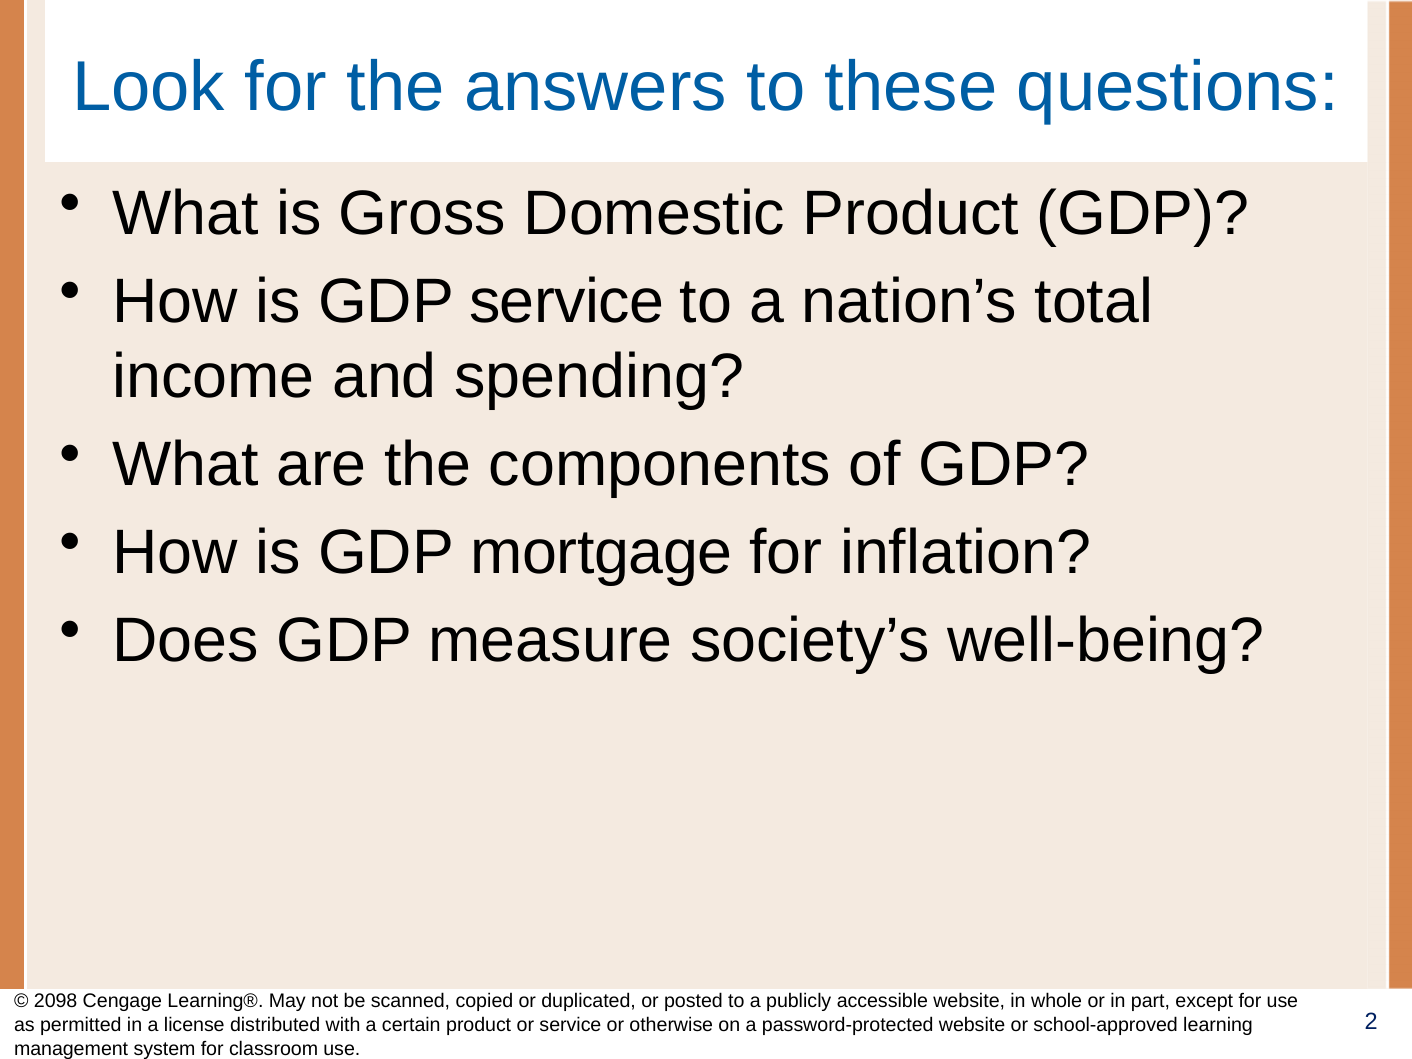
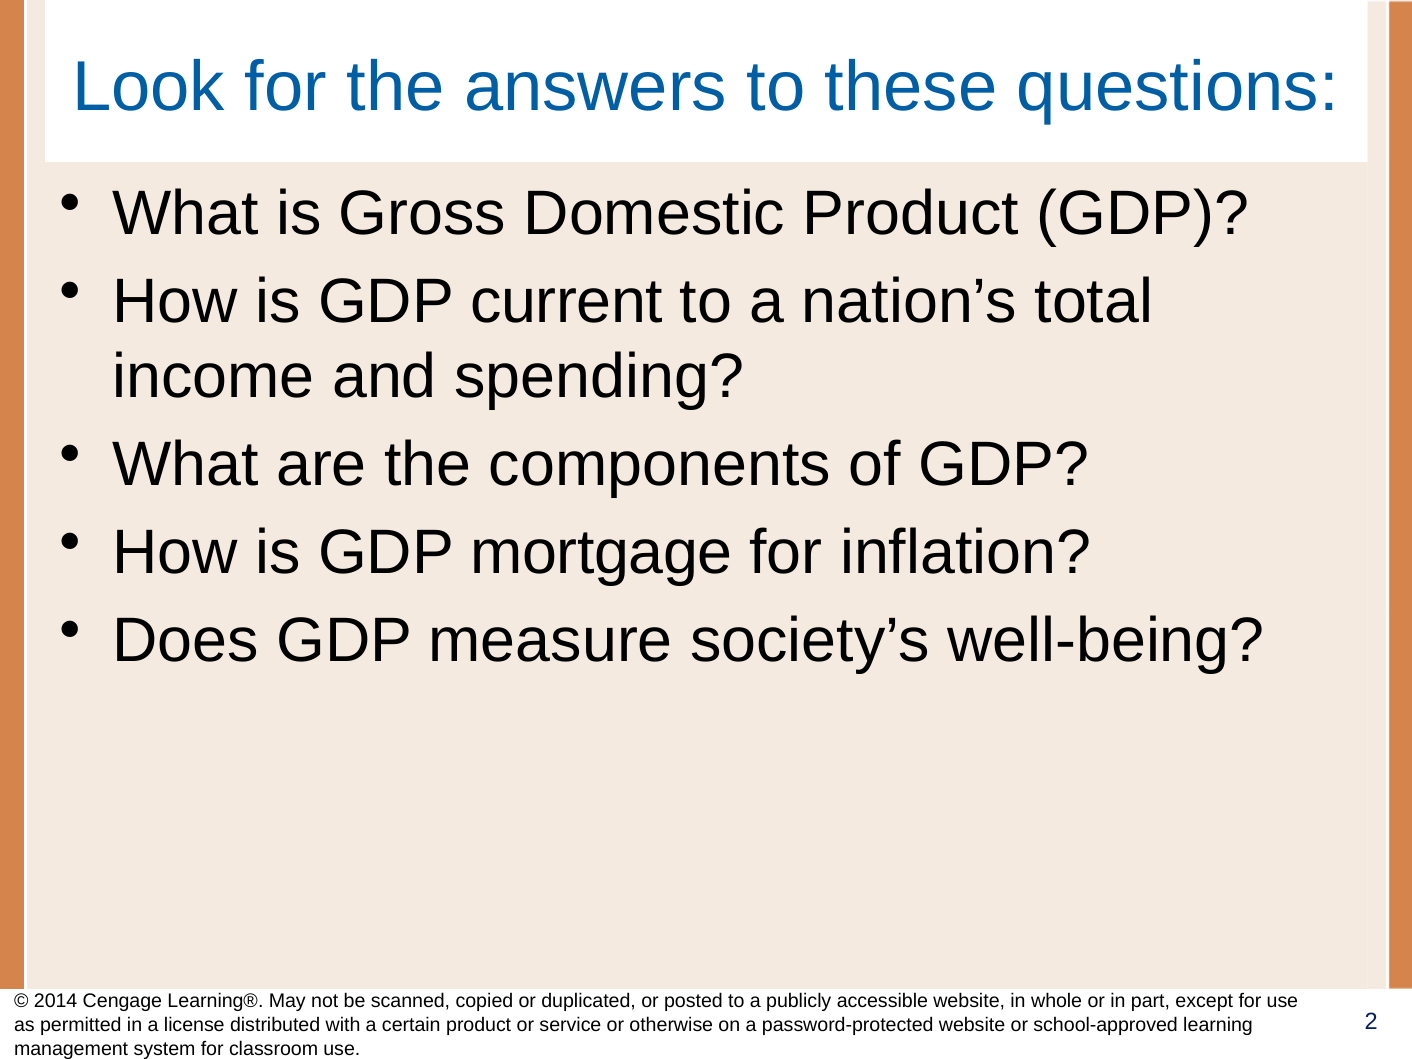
GDP service: service -> current
2098: 2098 -> 2014
